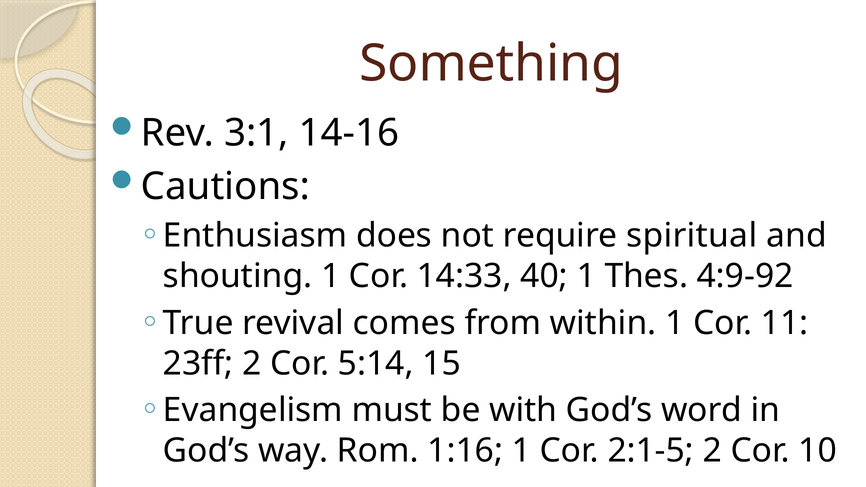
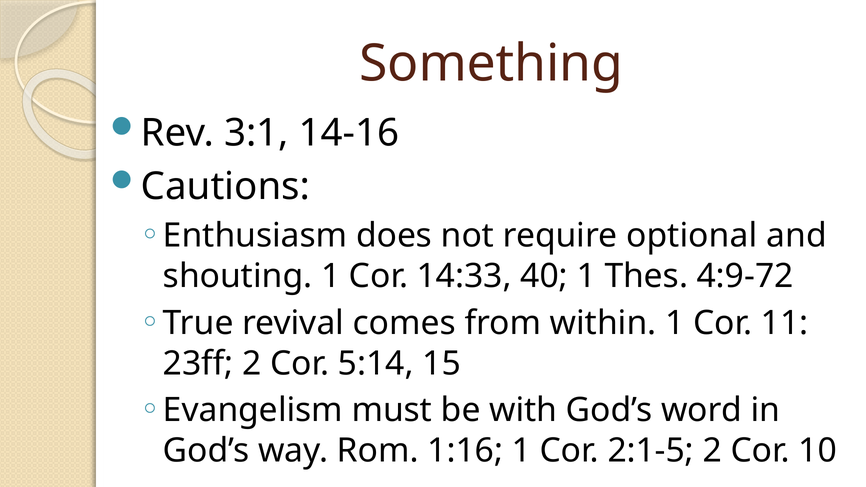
spiritual: spiritual -> optional
4:9-92: 4:9-92 -> 4:9-72
